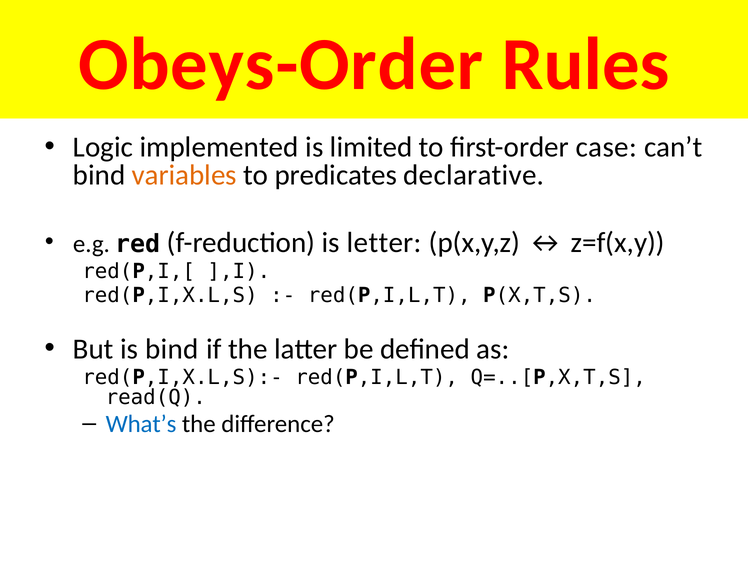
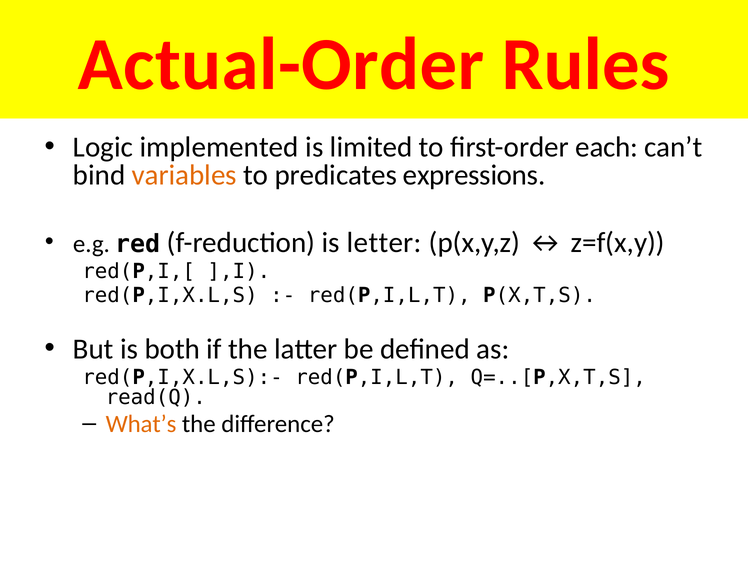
Obeys-Order: Obeys-Order -> Actual-Order
case: case -> each
declarative: declarative -> expressions
is bind: bind -> both
What’s colour: blue -> orange
